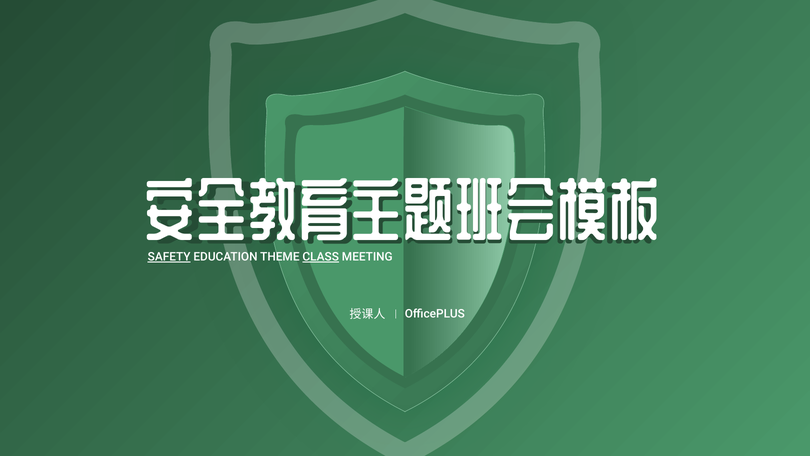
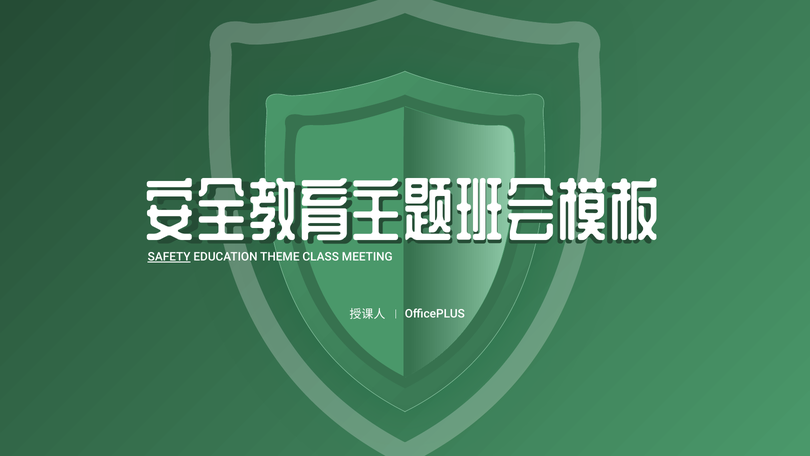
CLASS underline: present -> none
